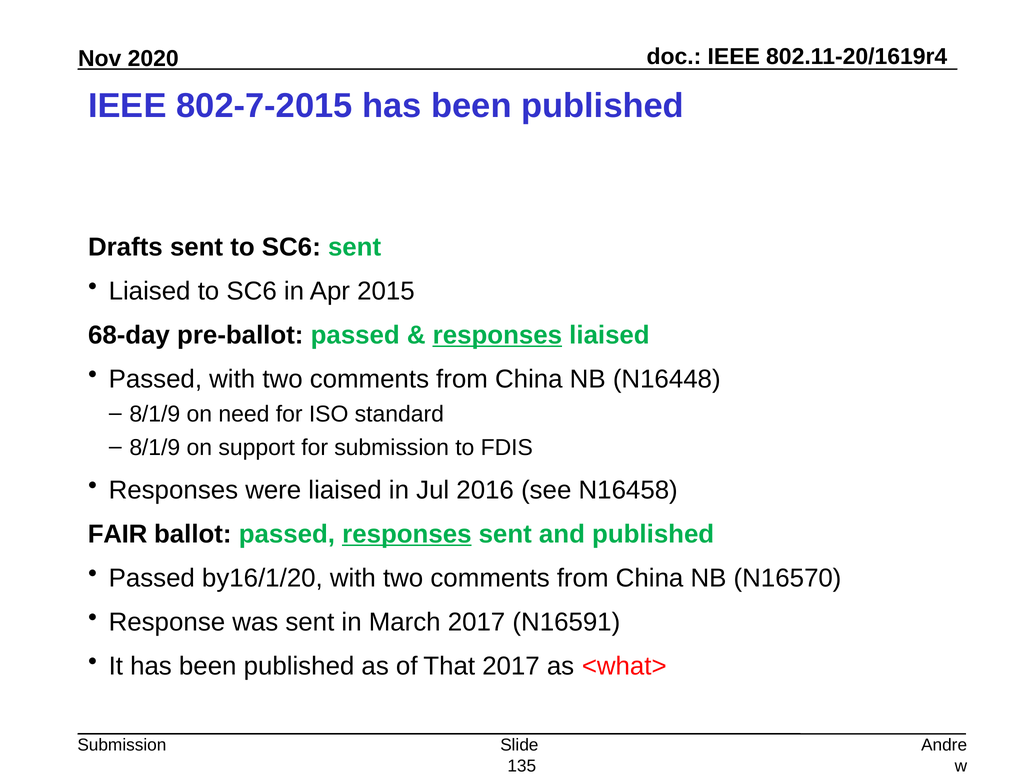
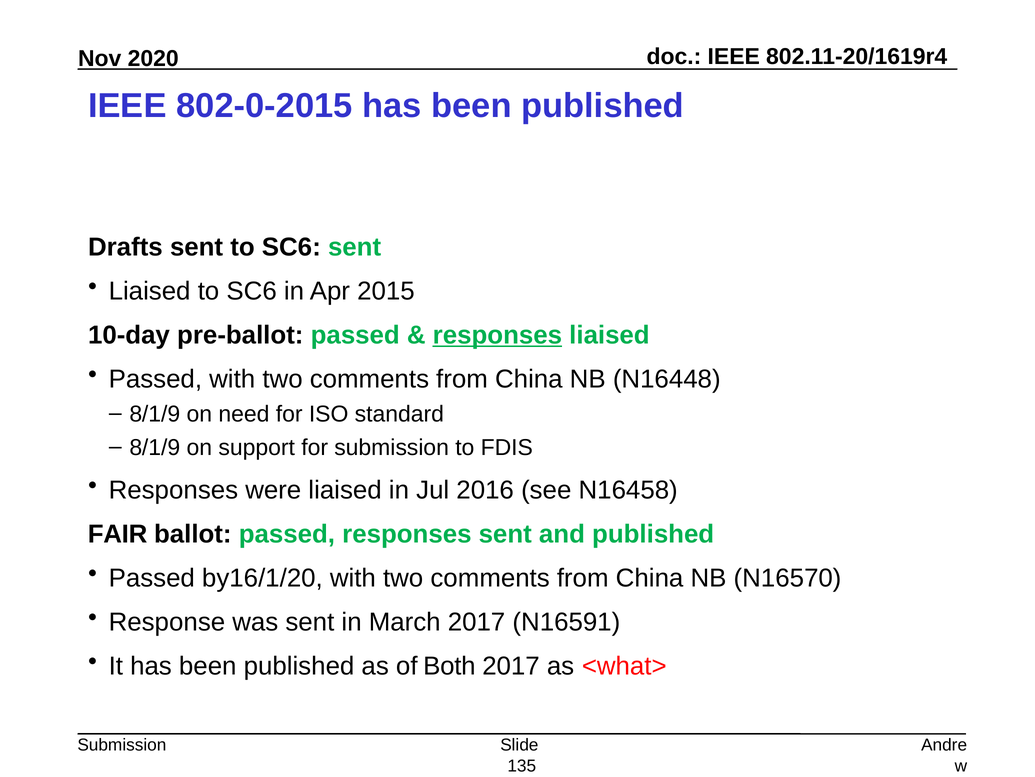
802-7-2015: 802-7-2015 -> 802-0-2015
68-day: 68-day -> 10-day
responses at (407, 533) underline: present -> none
That: That -> Both
